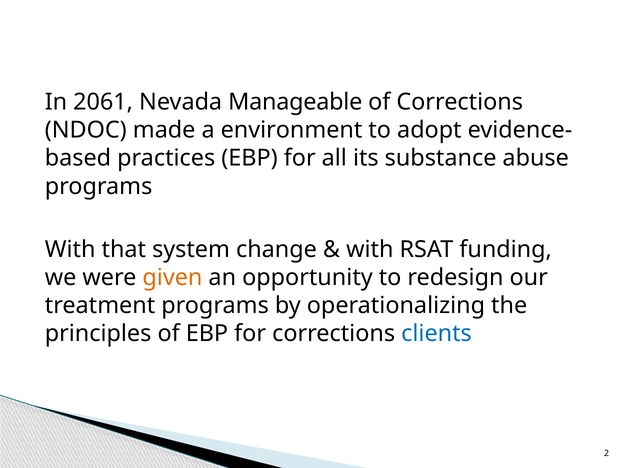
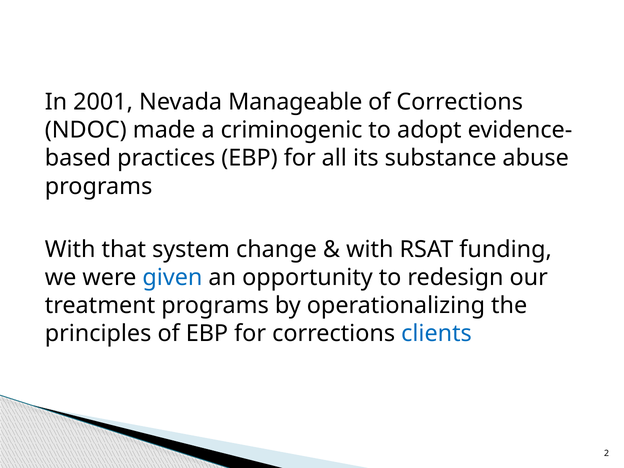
2061: 2061 -> 2001
environment: environment -> criminogenic
given colour: orange -> blue
